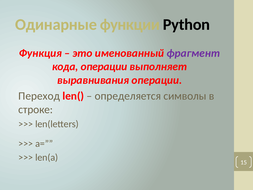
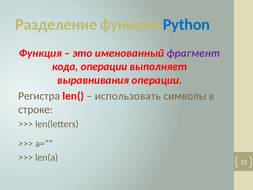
Одинарные: Одинарные -> Разделение
Python colour: black -> blue
Переход: Переход -> Регистра
определяется: определяется -> использовать
